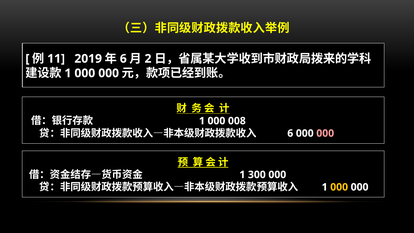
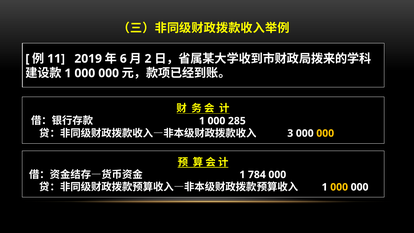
008: 008 -> 285
6 at (290, 133): 6 -> 3
000 at (325, 133) colour: pink -> yellow
300: 300 -> 784
